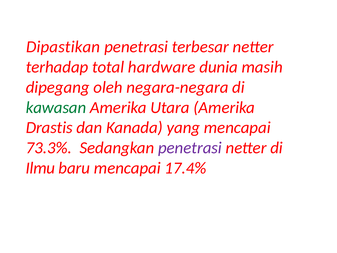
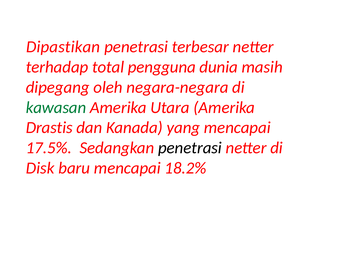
hardware: hardware -> pengguna
73.3%: 73.3% -> 17.5%
penetrasi at (190, 148) colour: purple -> black
Ilmu: Ilmu -> Disk
17.4%: 17.4% -> 18.2%
